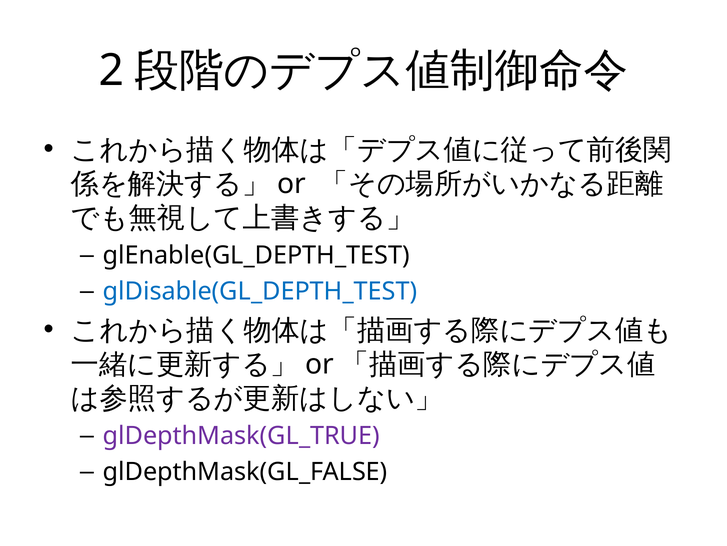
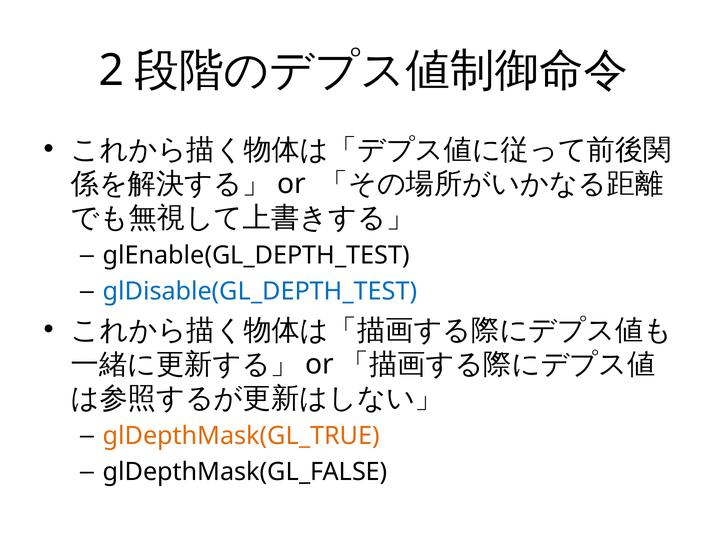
glDepthMask(GL_TRUE colour: purple -> orange
